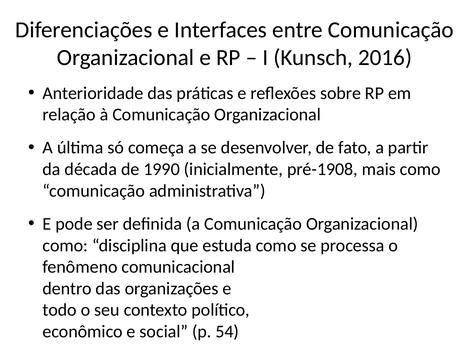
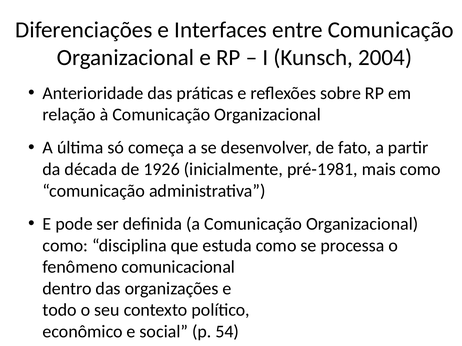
2016: 2016 -> 2004
1990: 1990 -> 1926
pré-1908: pré-1908 -> pré-1981
